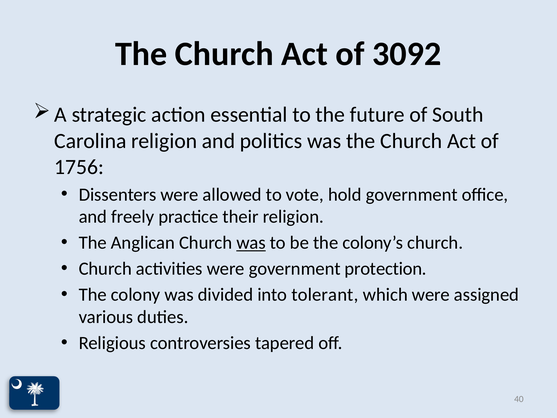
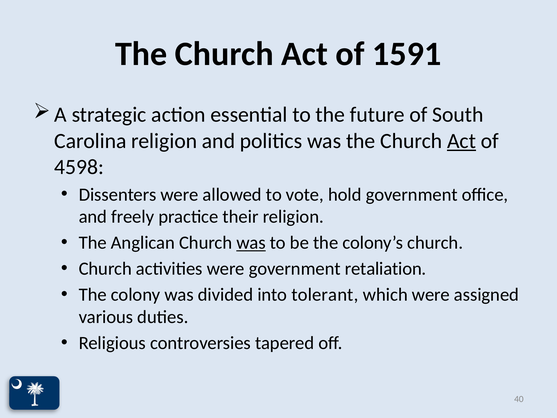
3092: 3092 -> 1591
Act at (462, 141) underline: none -> present
1756: 1756 -> 4598
protection: protection -> retaliation
